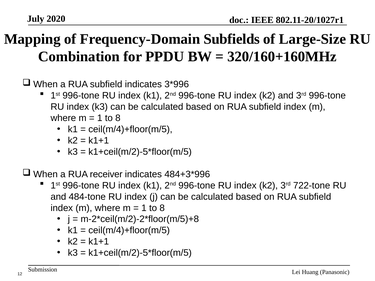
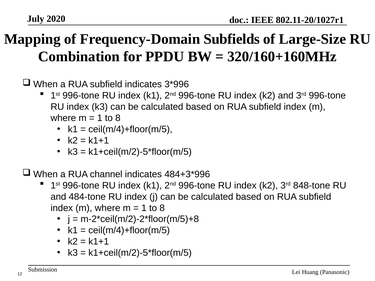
receiver: receiver -> channel
722-tone: 722-tone -> 848-tone
